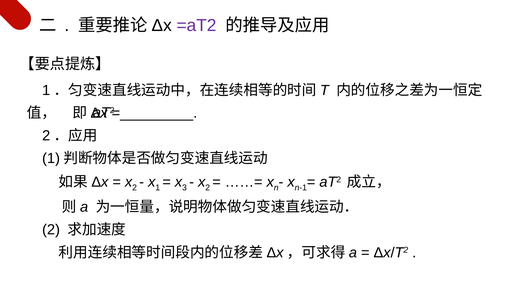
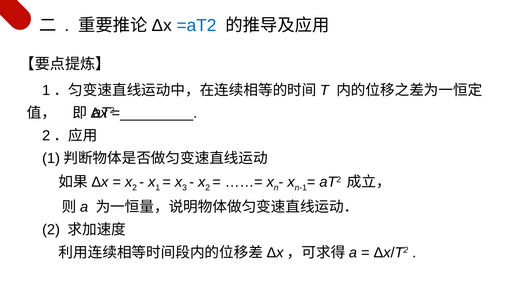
=aT2 colour: purple -> blue
